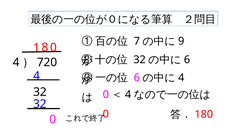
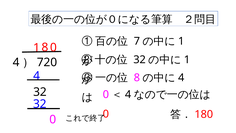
9 at (181, 41): 9 -> 1
6 at (187, 59): 6 -> 1
6 at (137, 78): 6 -> 8
